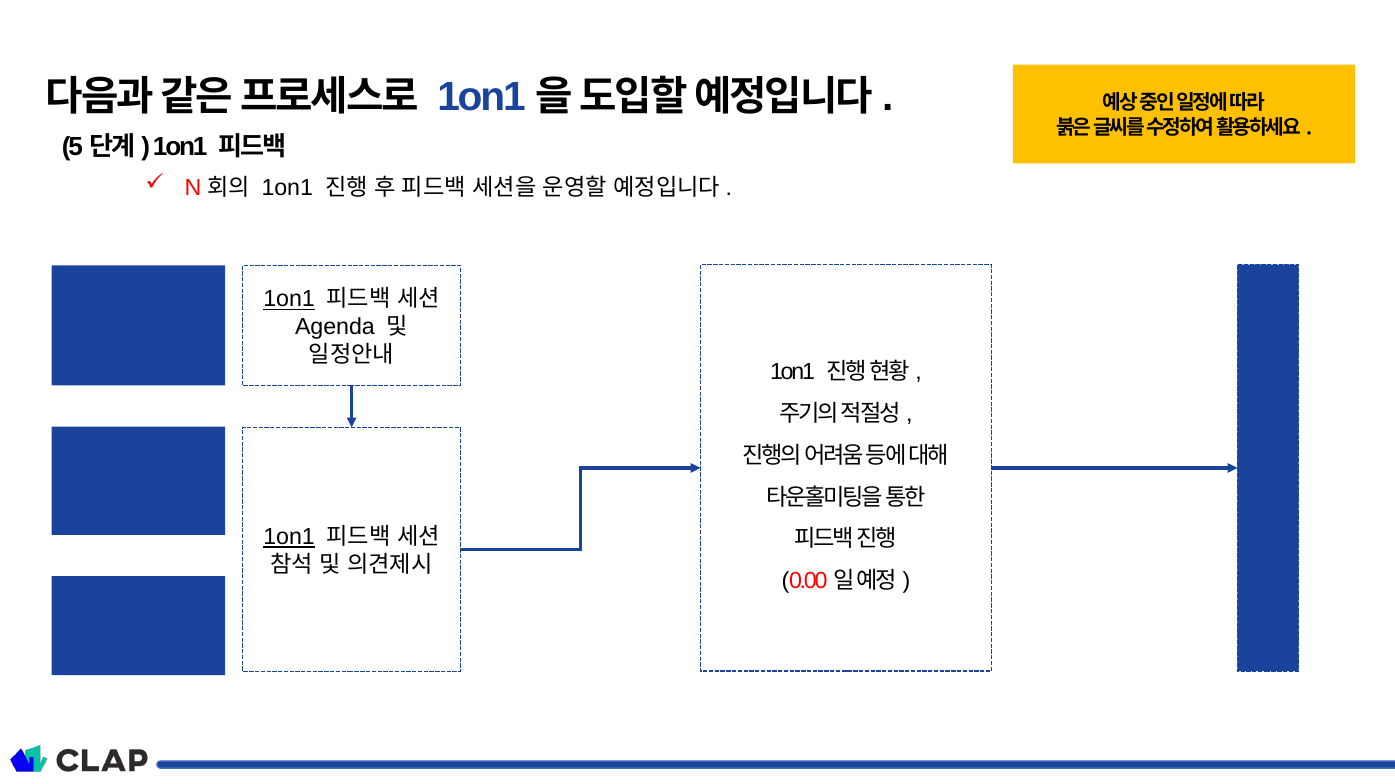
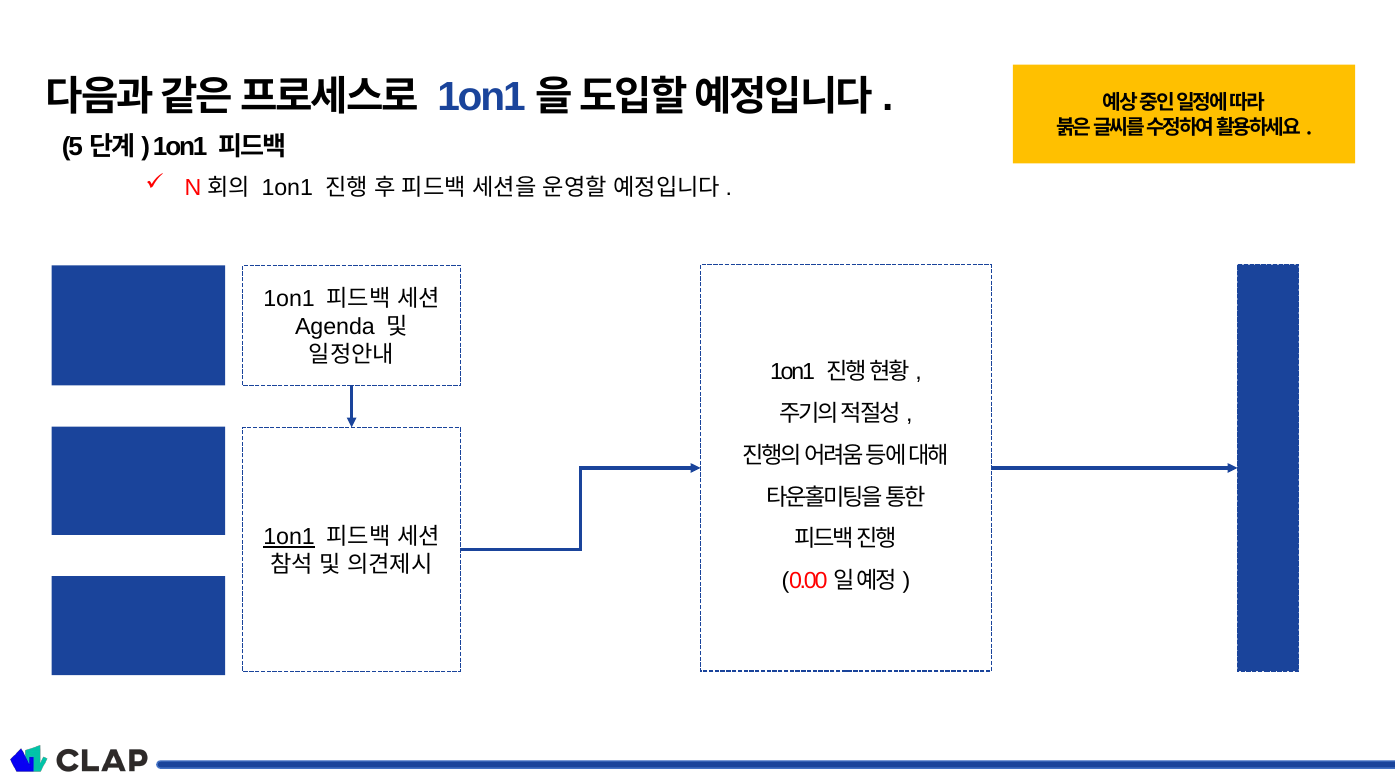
1on1 at (289, 300) underline: present -> none
